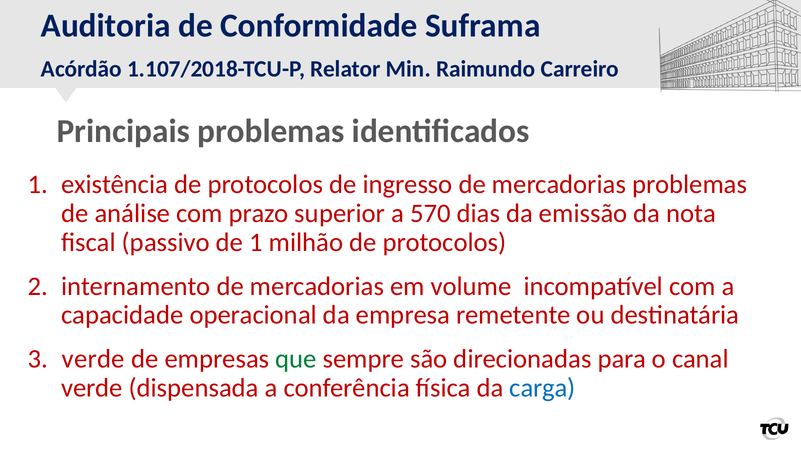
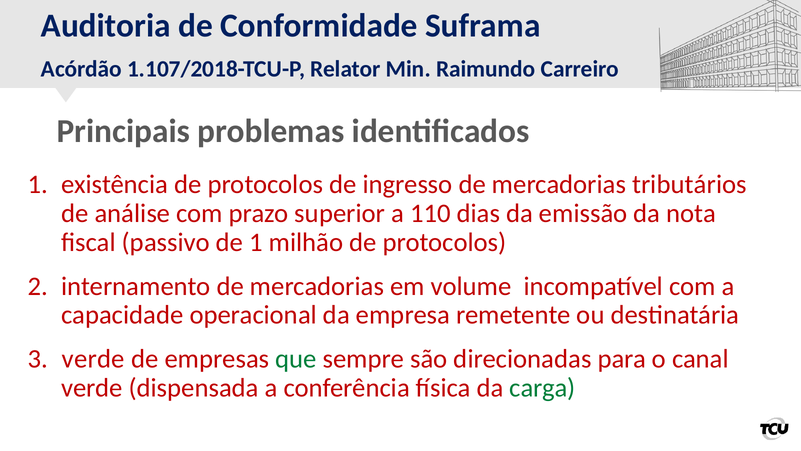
mercadorias problemas: problemas -> tributários
570: 570 -> 110
carga colour: blue -> green
